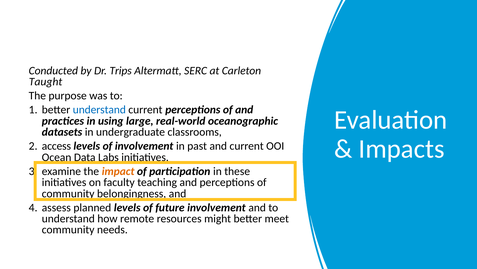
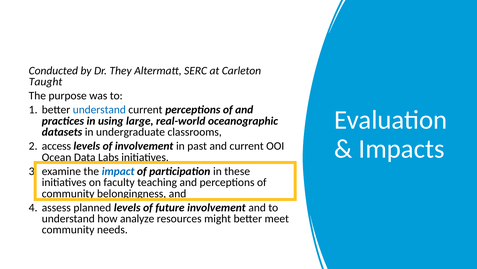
Trips: Trips -> They
impact colour: orange -> blue
remote: remote -> analyze
